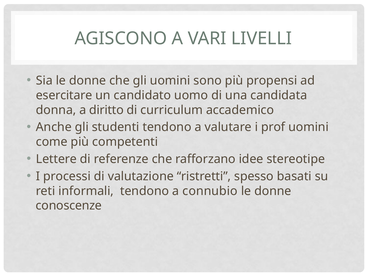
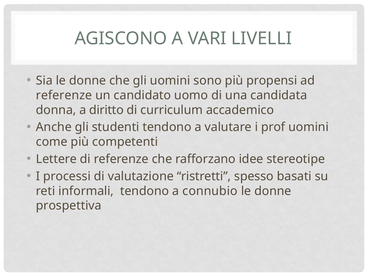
esercitare at (64, 95): esercitare -> referenze
conoscenze: conoscenze -> prospettiva
